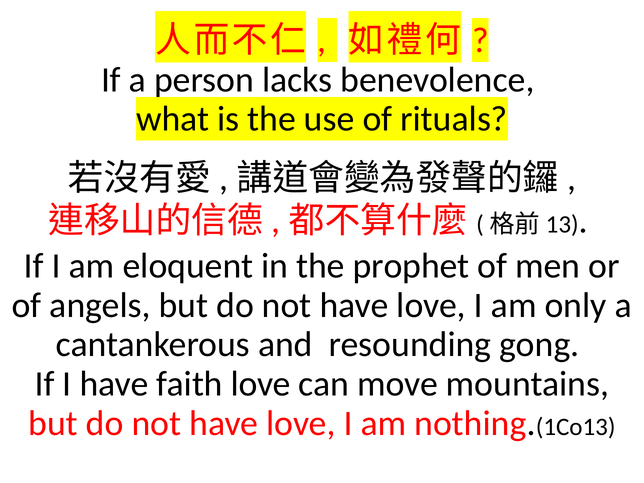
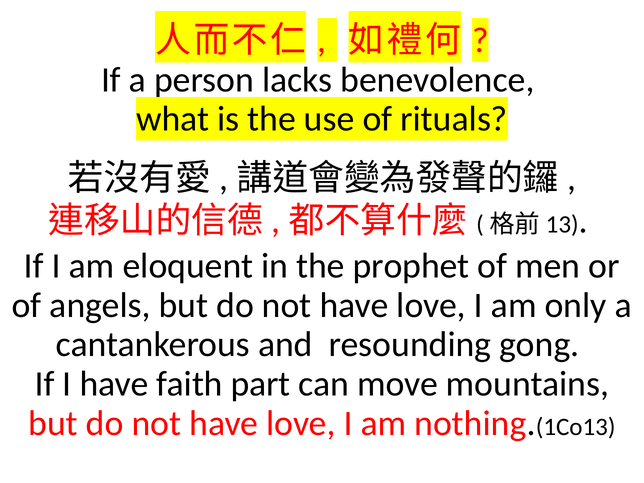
faith love: love -> part
